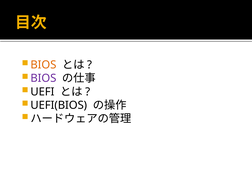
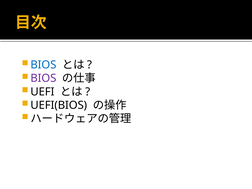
BIOS at (43, 65) colour: orange -> blue
